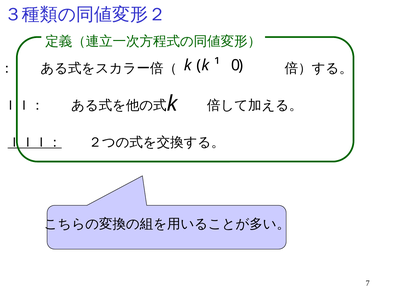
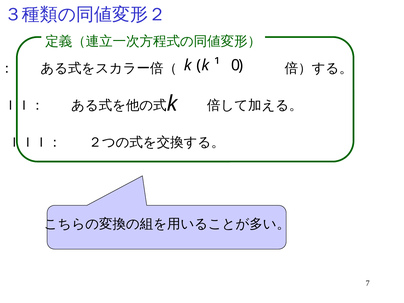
ＩＩＩ： underline: present -> none
